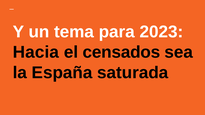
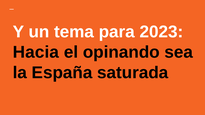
censados: censados -> opinando
